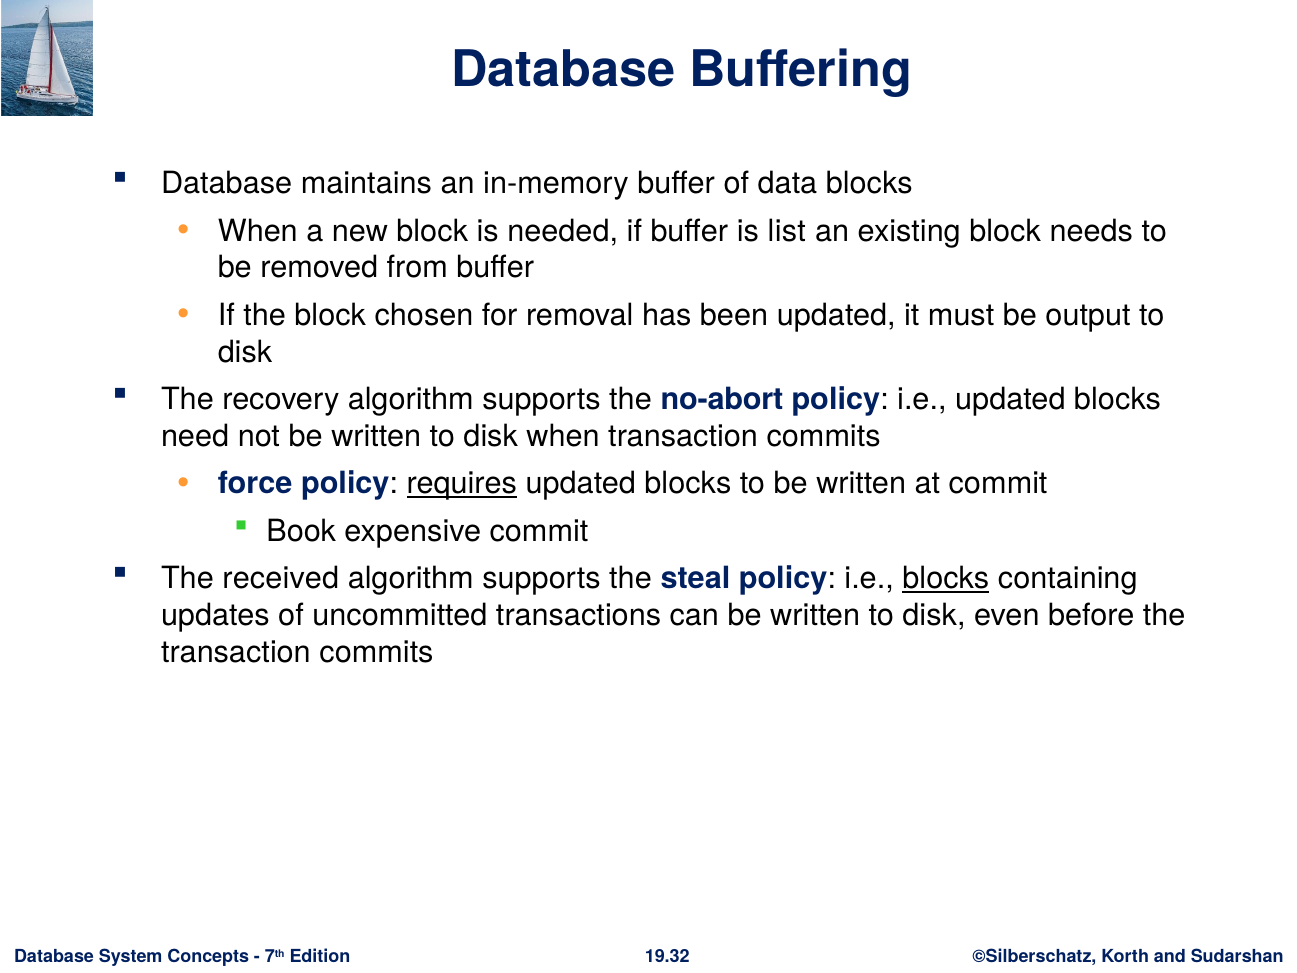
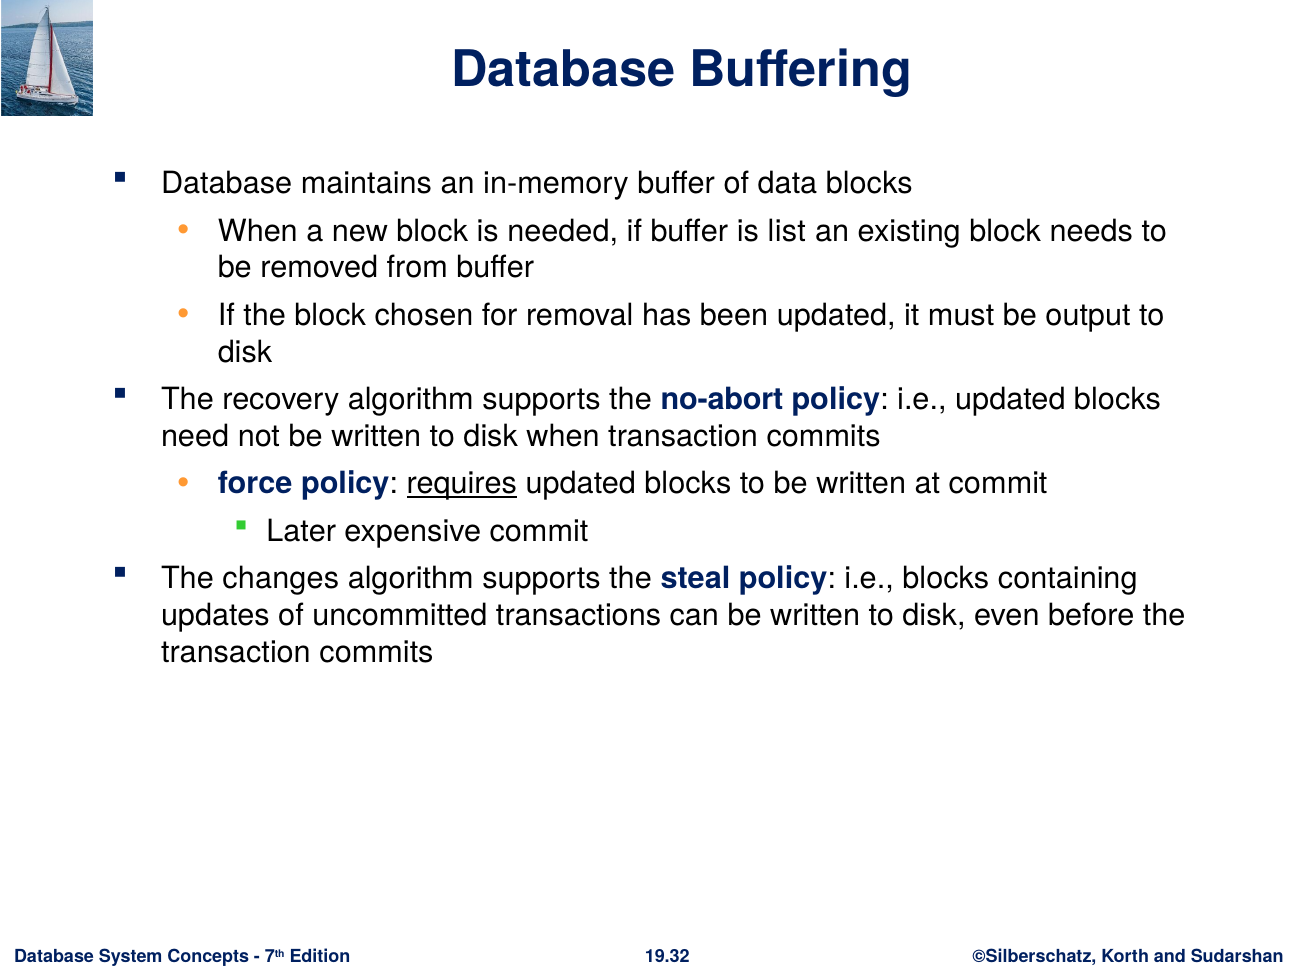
Book: Book -> Later
received: received -> changes
blocks at (946, 579) underline: present -> none
